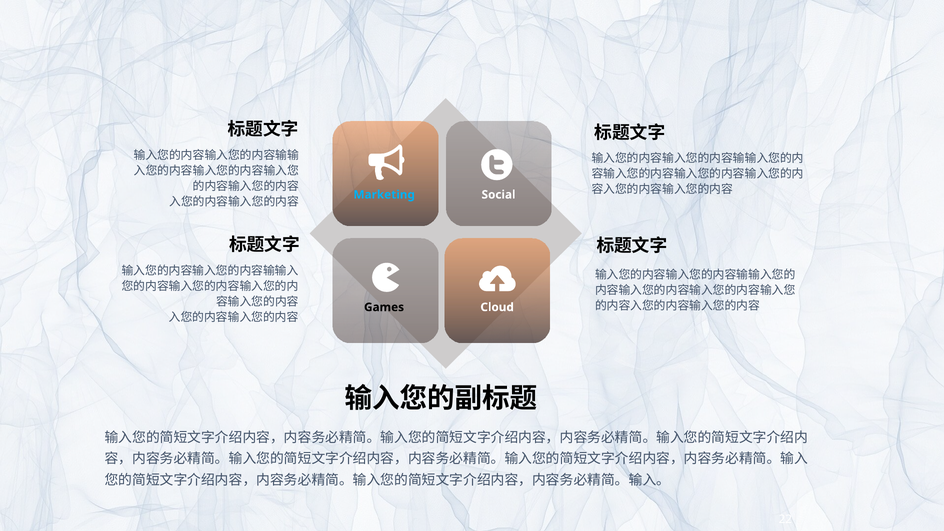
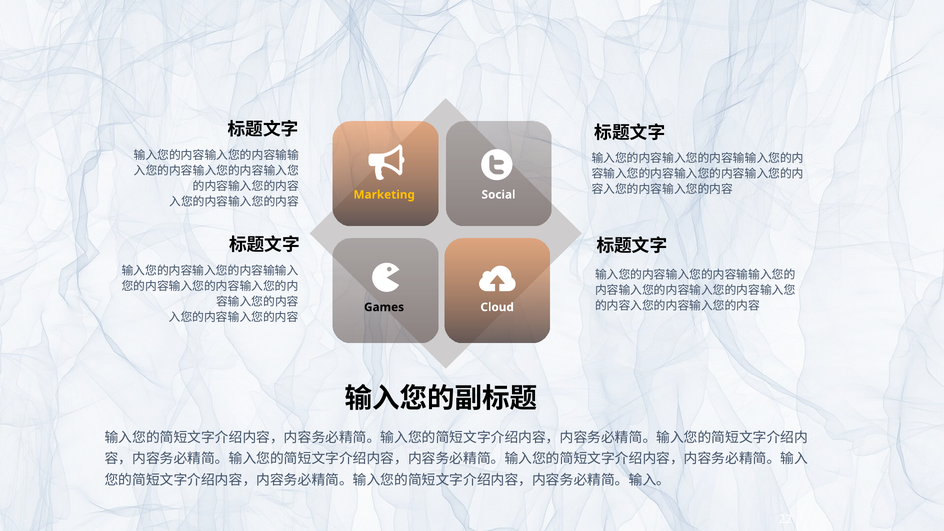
Marketing colour: light blue -> yellow
